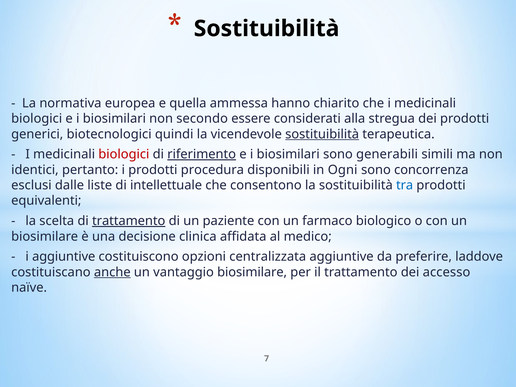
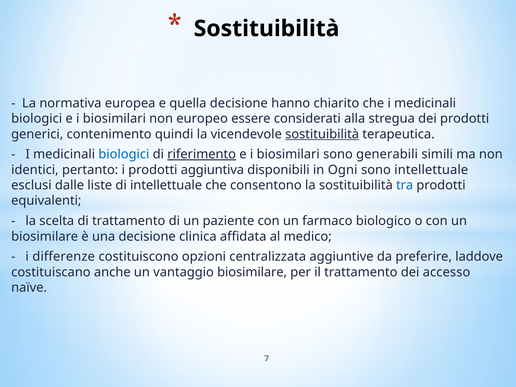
quella ammessa: ammessa -> decisione
secondo: secondo -> europeo
biotecnologici: biotecnologici -> contenimento
biologici at (124, 154) colour: red -> blue
procedura: procedura -> aggiuntiva
sono concorrenza: concorrenza -> intellettuale
trattamento at (129, 221) underline: present -> none
i aggiuntive: aggiuntive -> differenze
anche underline: present -> none
